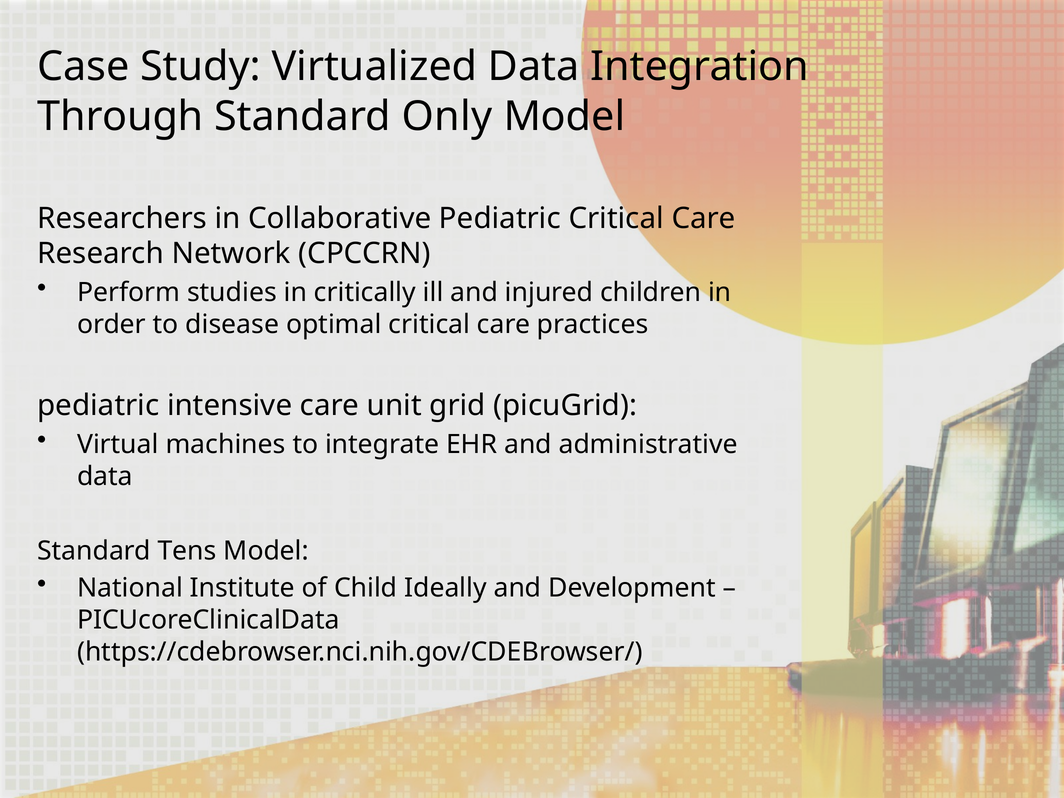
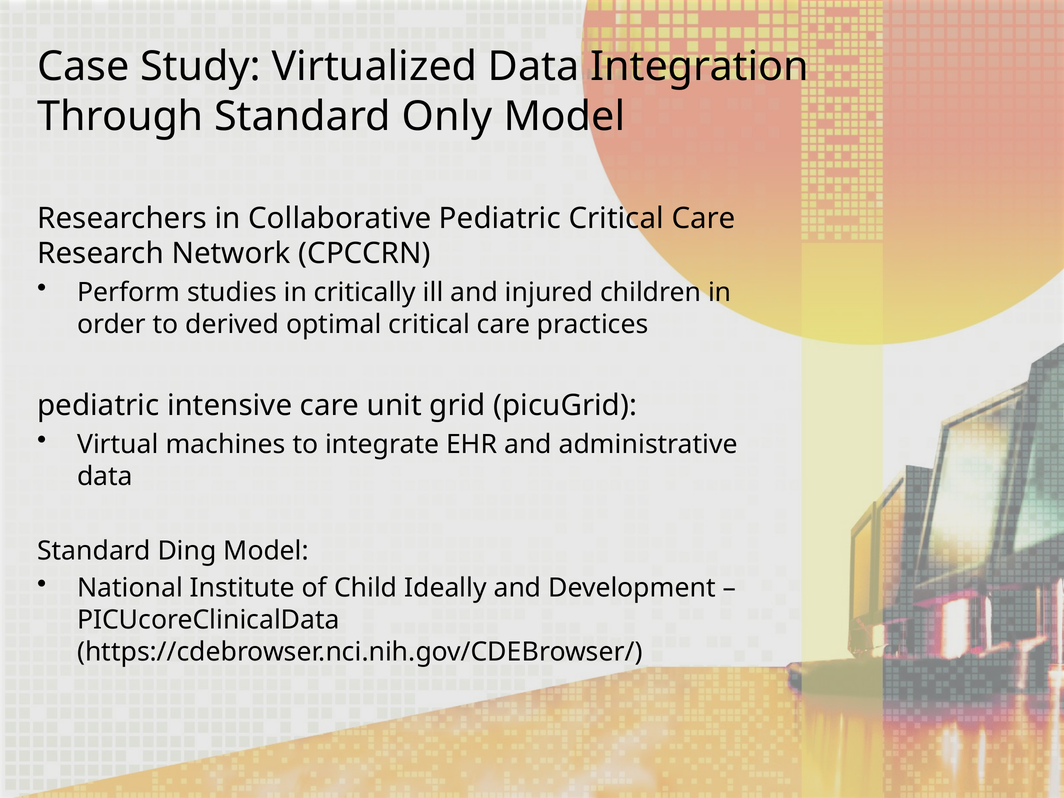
disease: disease -> derived
Tens: Tens -> Ding
